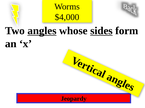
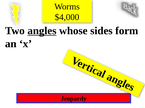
sides underline: present -> none
